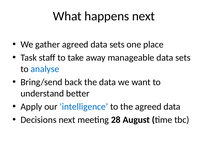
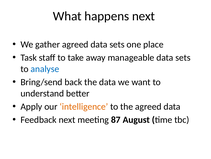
intelligence colour: blue -> orange
Decisions: Decisions -> Feedback
28: 28 -> 87
